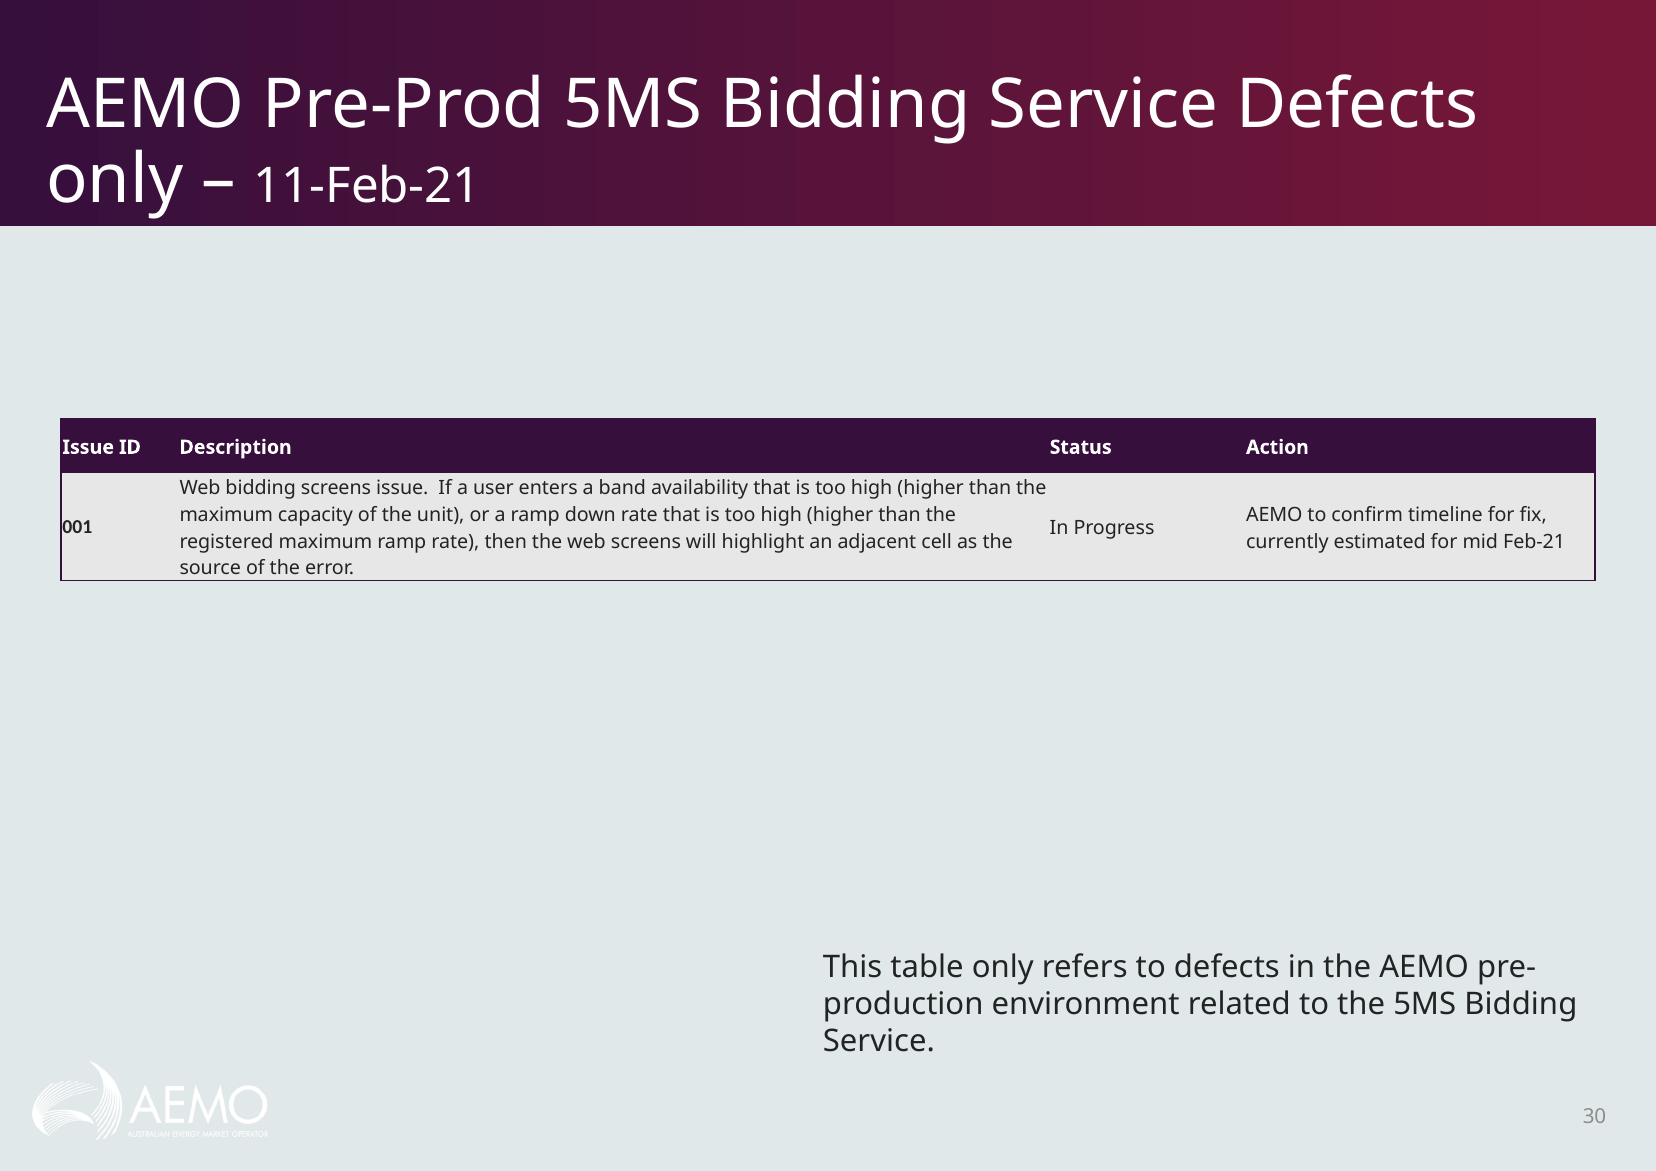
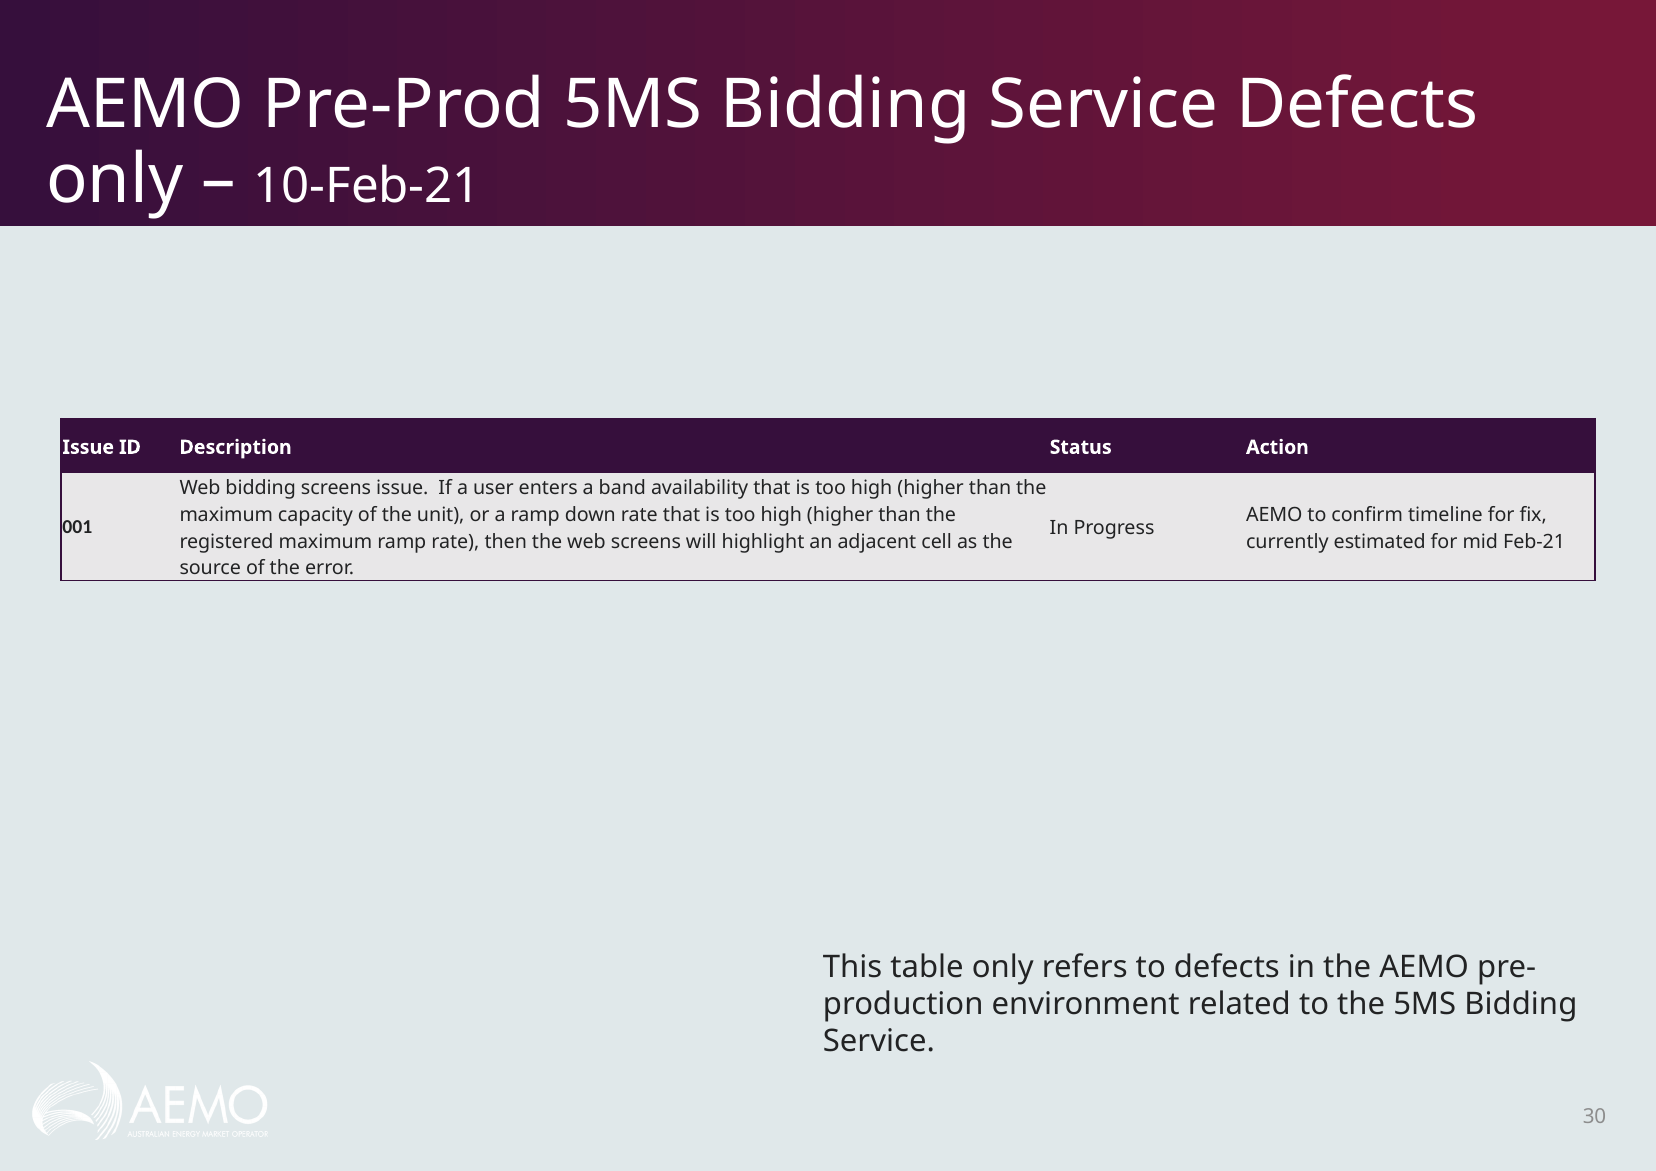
11-Feb-21: 11-Feb-21 -> 10-Feb-21
